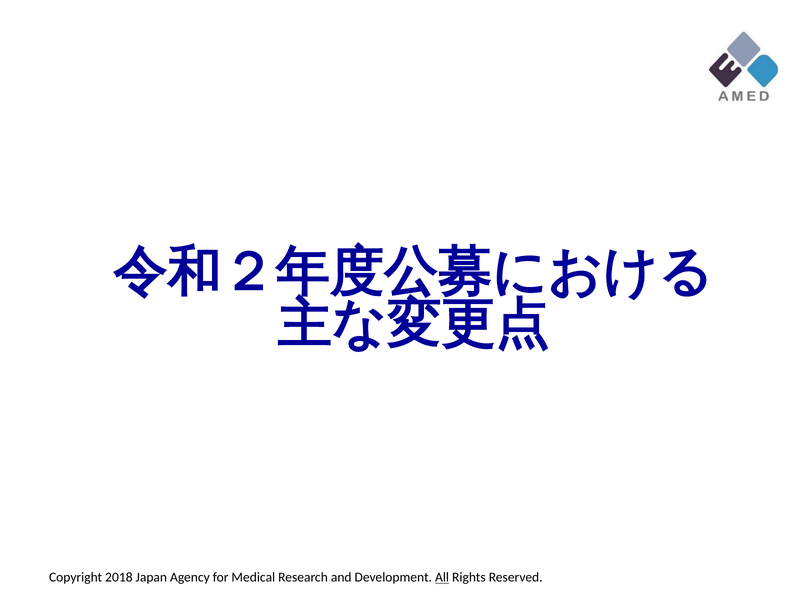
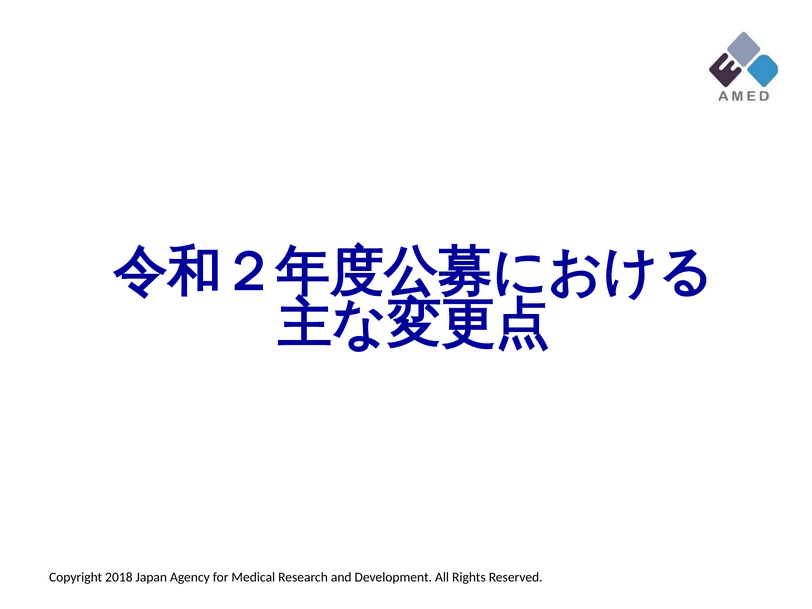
All at (442, 577) underline: present -> none
